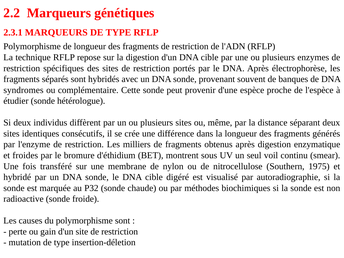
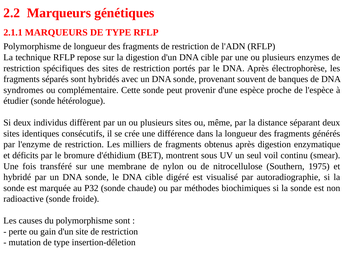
2.3.1: 2.3.1 -> 2.1.1
froides: froides -> déficits
